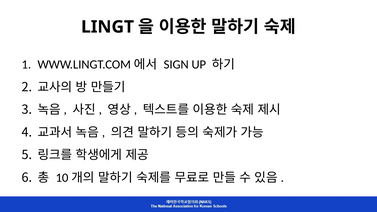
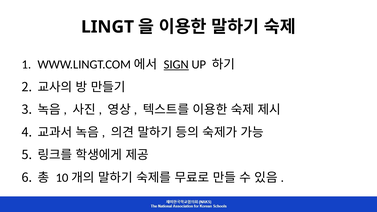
SIGN underline: none -> present
